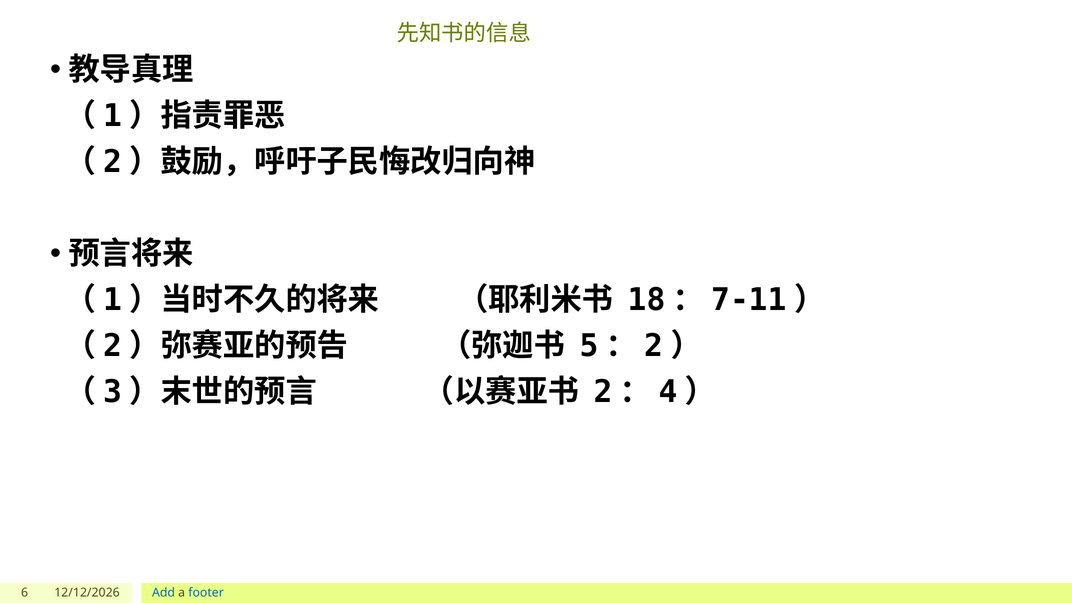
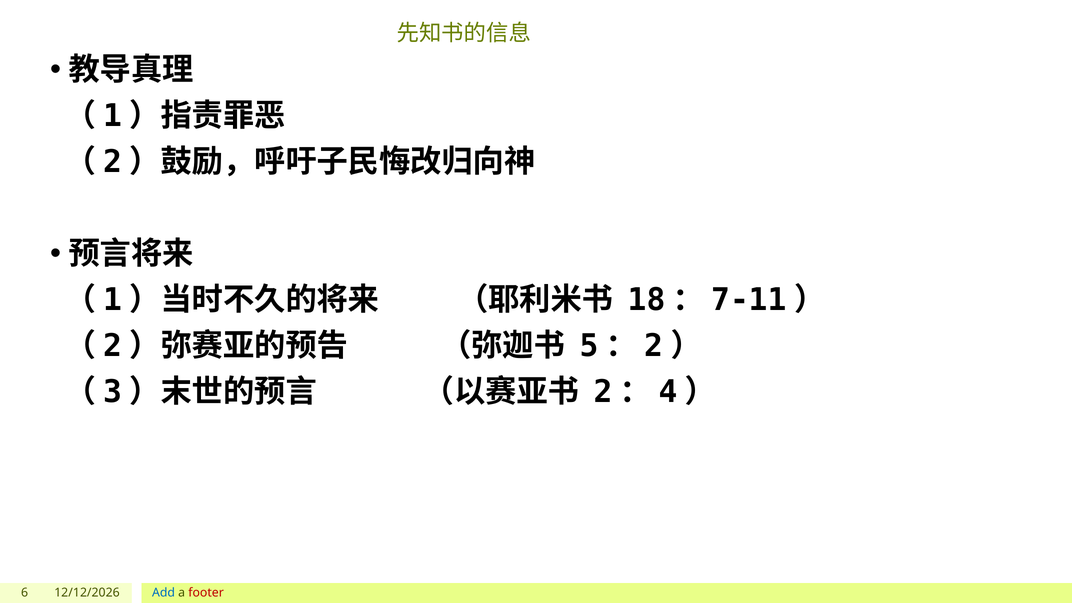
footer colour: blue -> red
